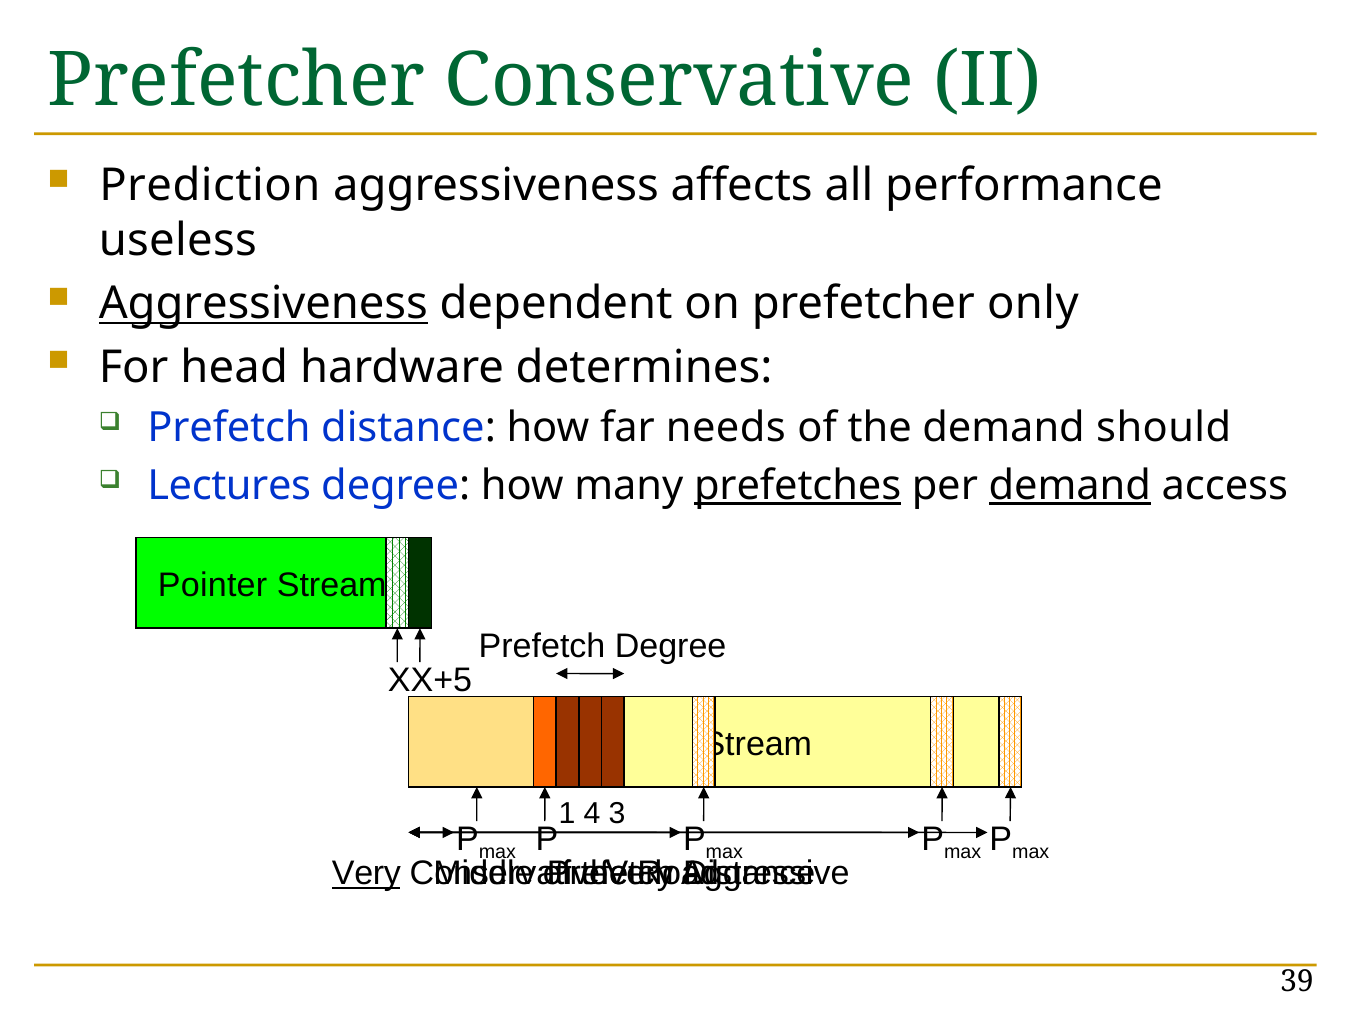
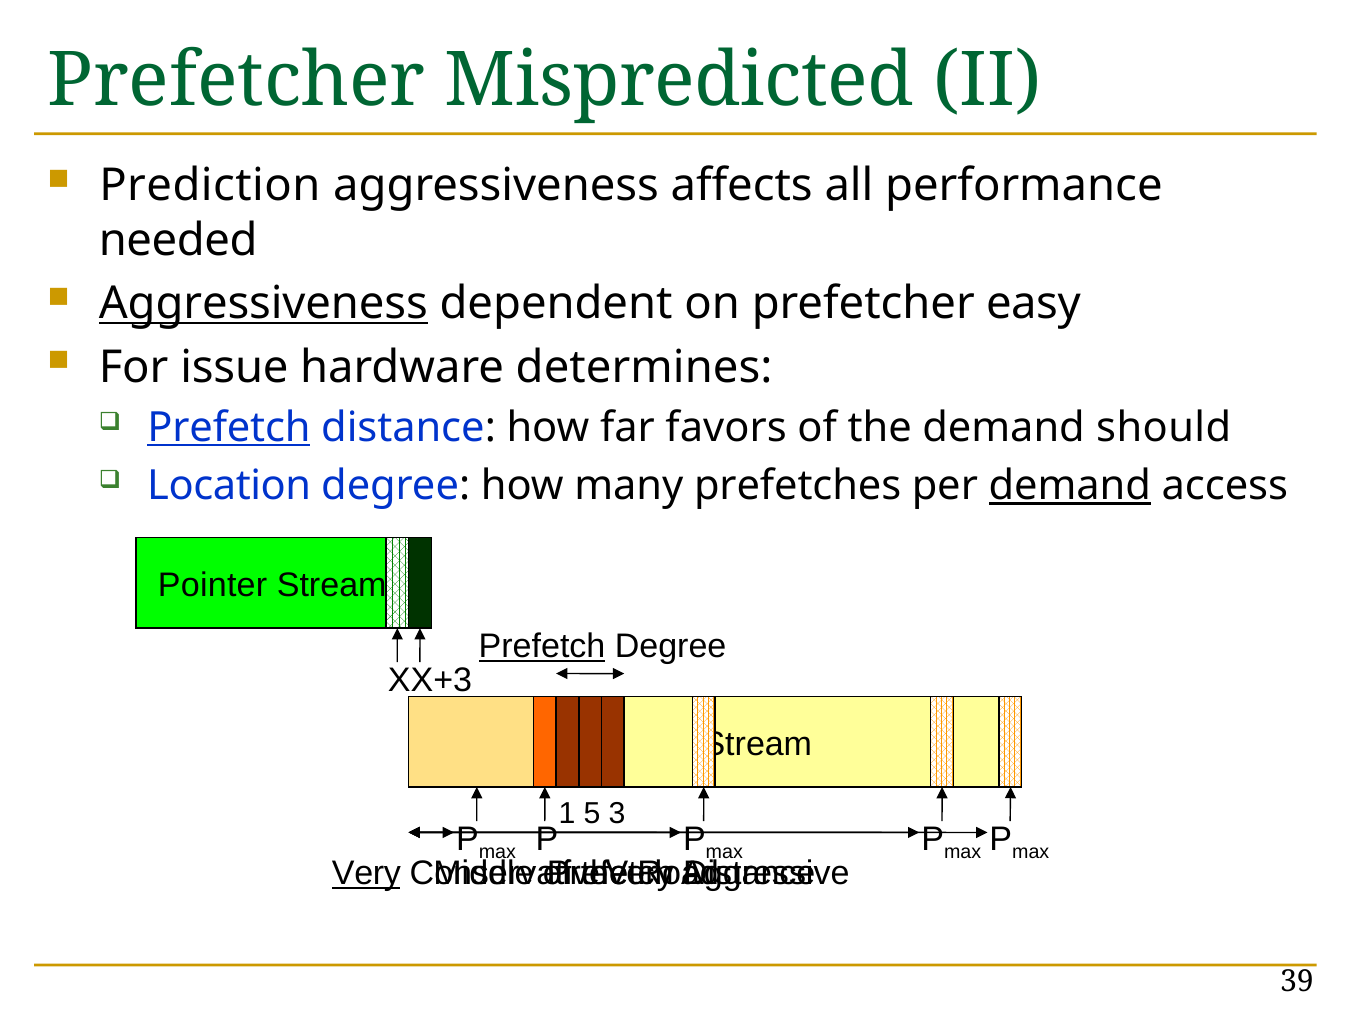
Prefetcher Conservative: Conservative -> Mispredicted
useless: useless -> needed
only: only -> easy
head: head -> issue
Prefetch at (229, 428) underline: none -> present
needs: needs -> favors
Lectures: Lectures -> Location
prefetches underline: present -> none
Prefetch at (542, 647) underline: none -> present
X+5: X+5 -> X+3
4: 4 -> 5
